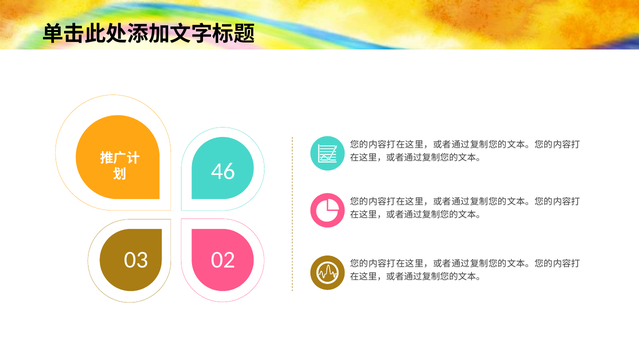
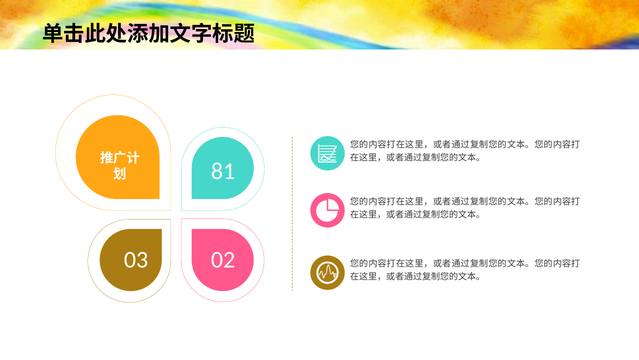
46: 46 -> 81
